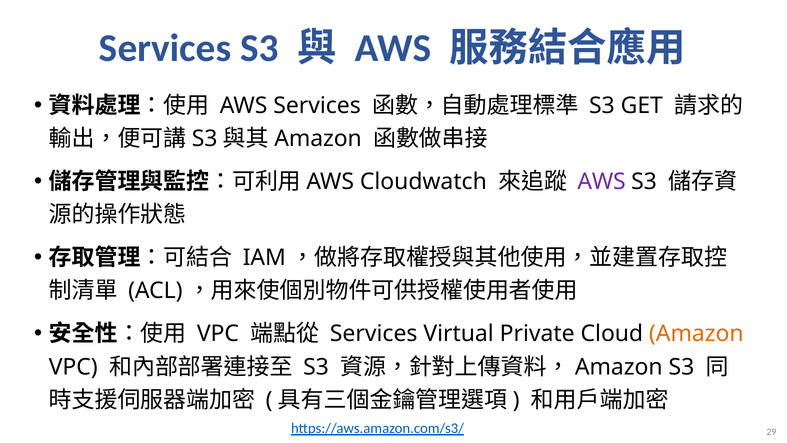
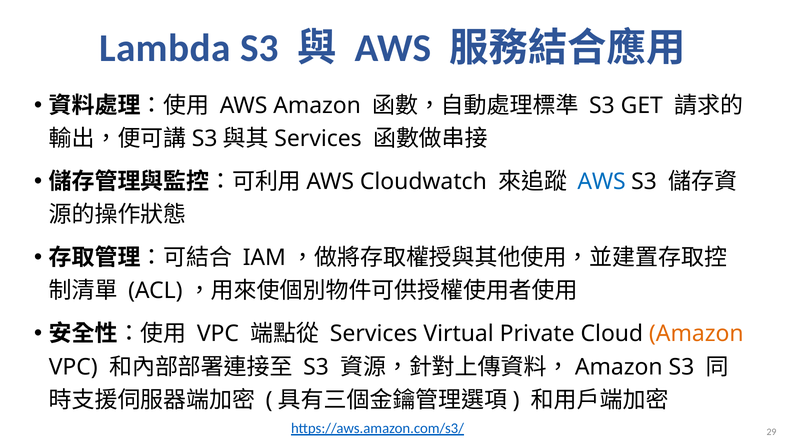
Services at (165, 48): Services -> Lambda
AWS Services: Services -> Amazon
Amazon at (318, 139): Amazon -> Services
AWS at (602, 182) colour: purple -> blue
